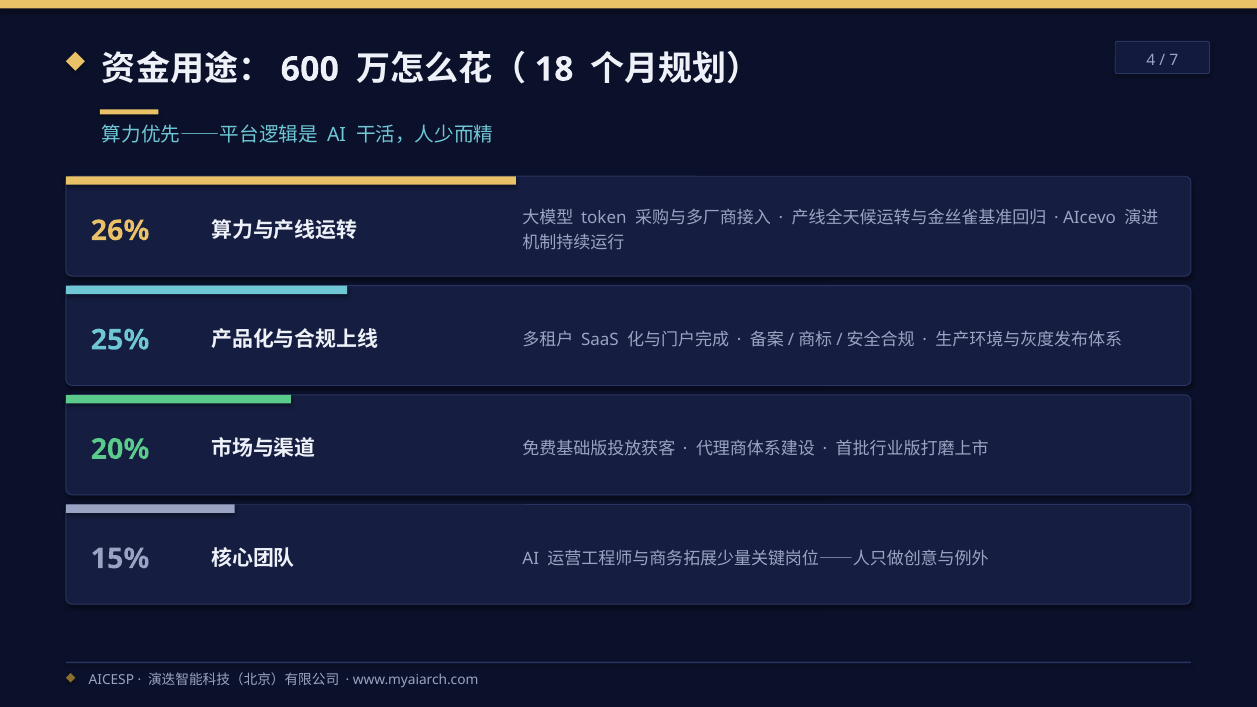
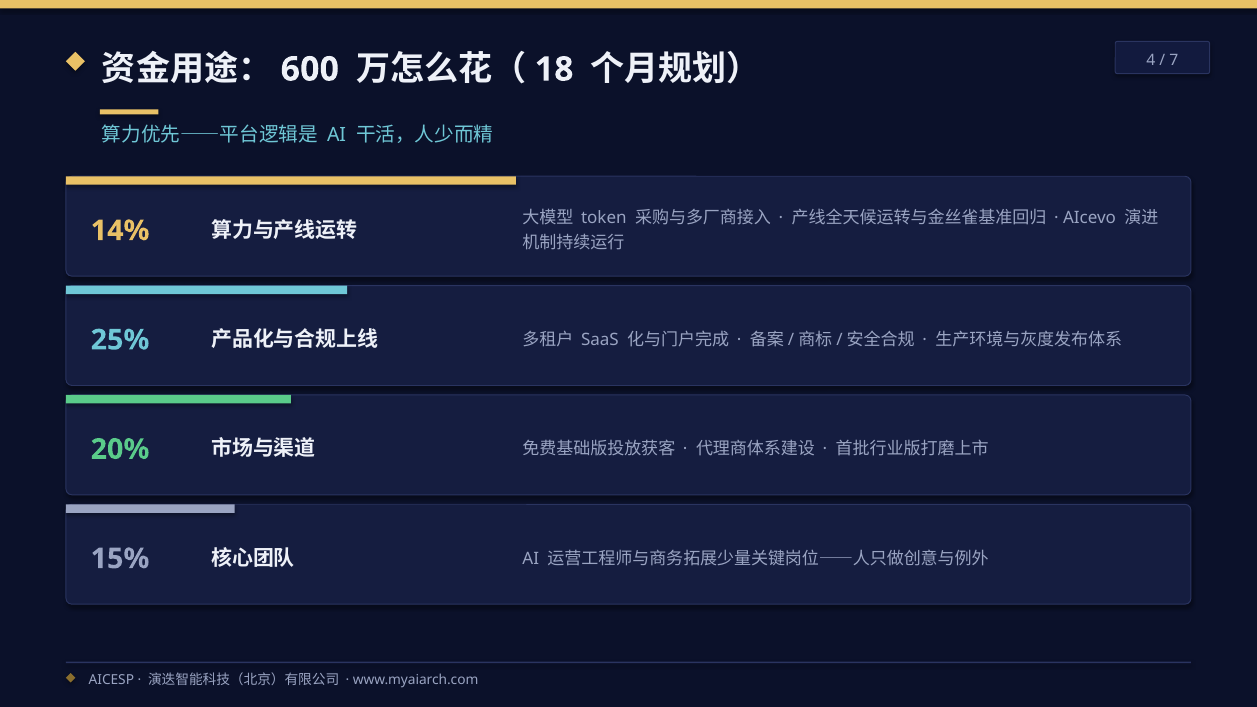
26%: 26% -> 14%
